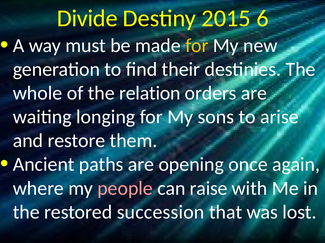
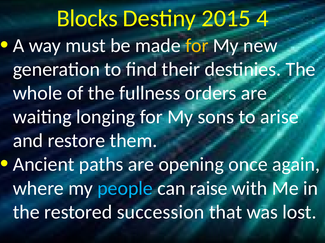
Divide: Divide -> Blocks
6: 6 -> 4
relation: relation -> fullness
people colour: pink -> light blue
